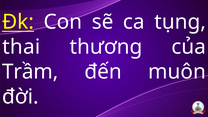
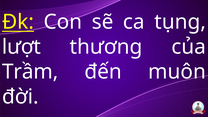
thai: thai -> lượt
